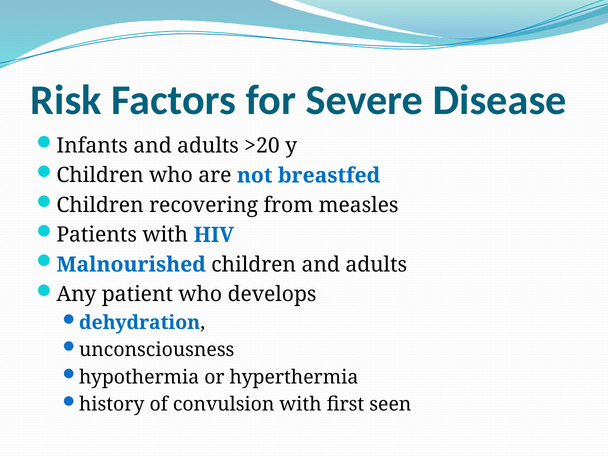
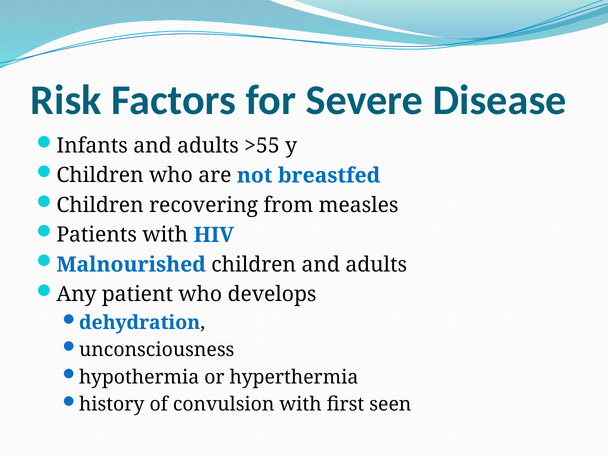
>20: >20 -> >55
